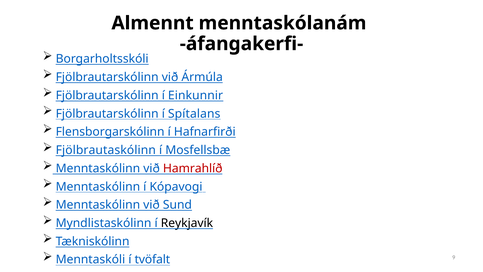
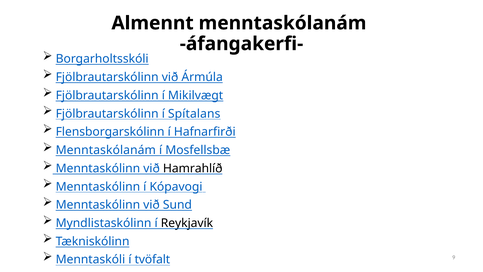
Einkunnir: Einkunnir -> Mikilvægt
Fjölbrautaskólinn at (106, 150): Fjölbrautaskólinn -> Menntaskólanám
Hamrahlíð colour: red -> black
